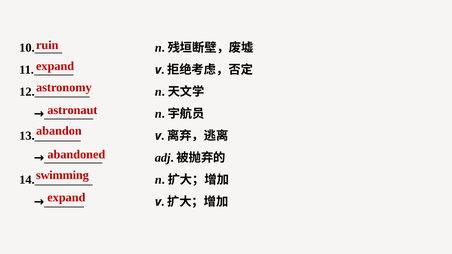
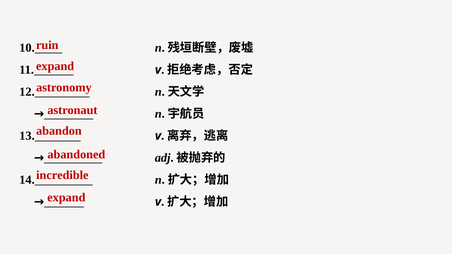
swimming: swimming -> incredible
